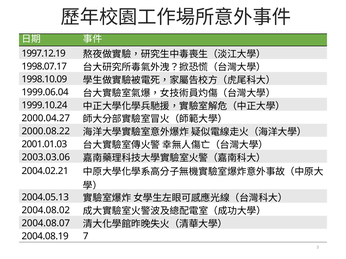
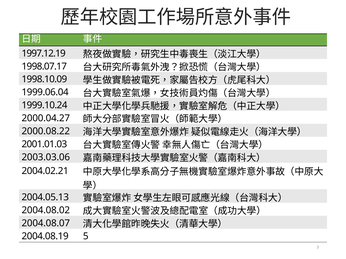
7: 7 -> 5
